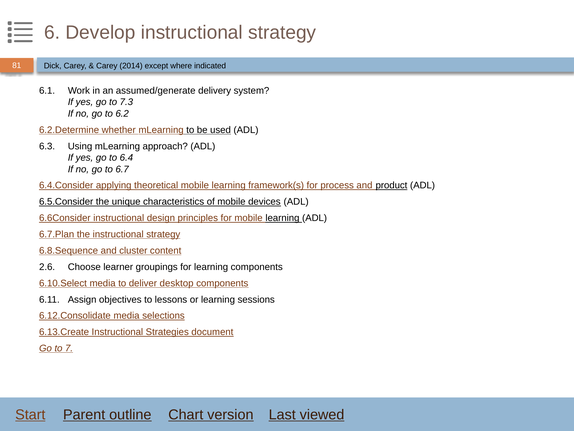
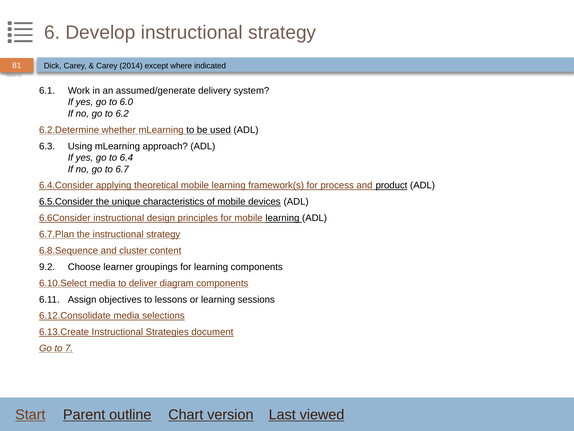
7.3: 7.3 -> 6.0
2.6: 2.6 -> 9.2
desktop: desktop -> diagram
